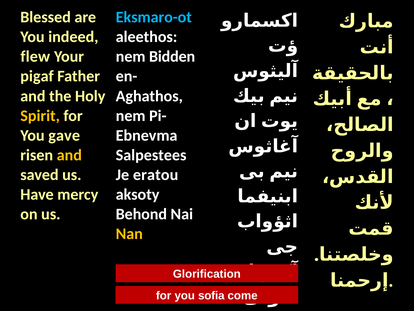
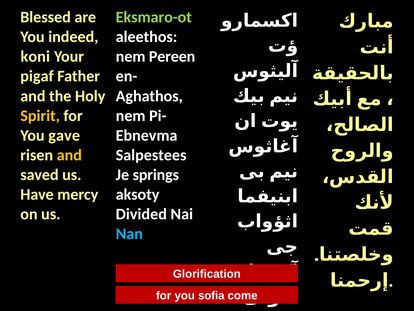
Eksmaro-ot colour: light blue -> light green
flew: flew -> koni
Bidden: Bidden -> Pereen
eratou: eratou -> springs
Behond: Behond -> Divided
Nan colour: yellow -> light blue
